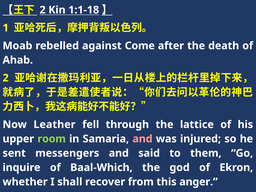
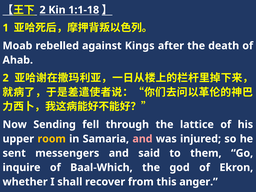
Come: Come -> Kings
Leather: Leather -> Sending
room colour: light green -> yellow
